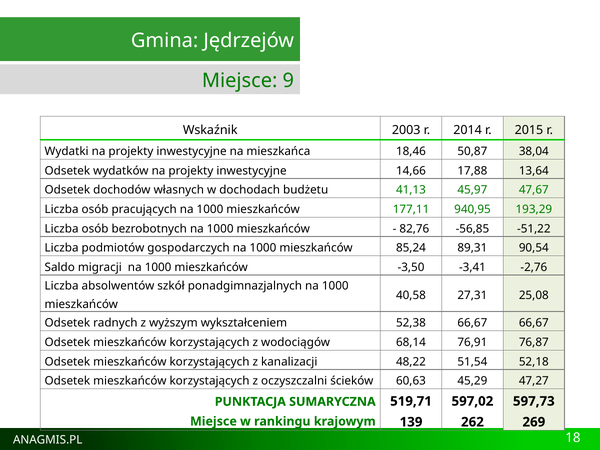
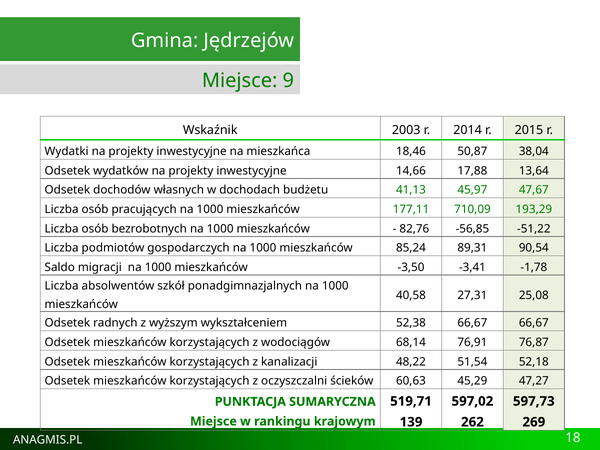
940,95: 940,95 -> 710,09
-2,76: -2,76 -> -1,78
